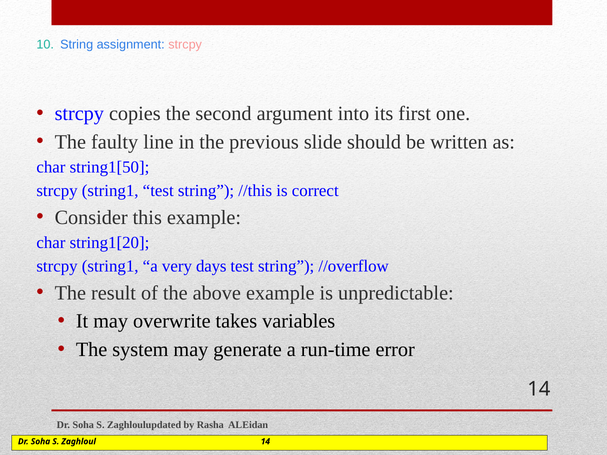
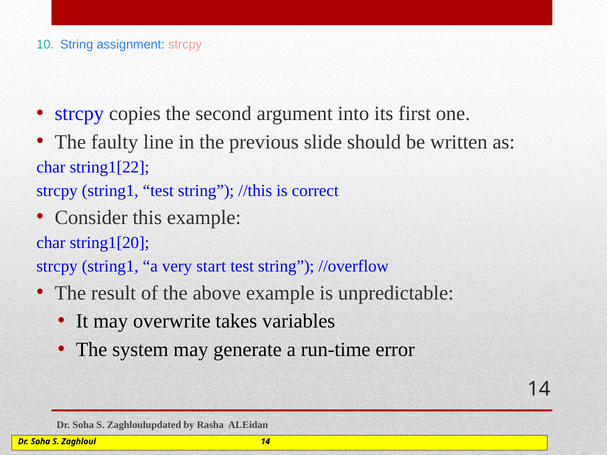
string1[50: string1[50 -> string1[22
days: days -> start
